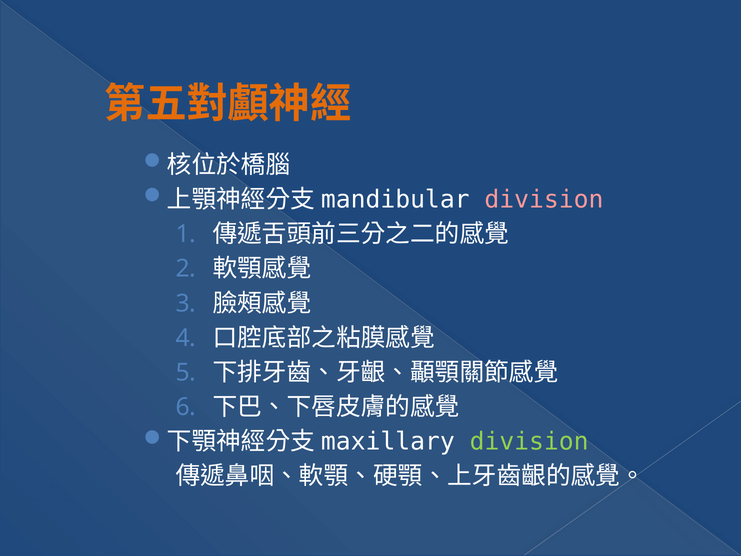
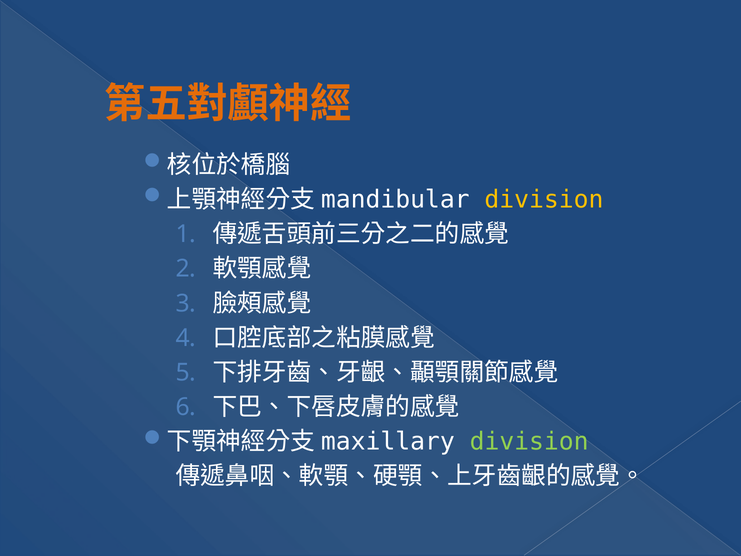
division at (544, 200) colour: pink -> yellow
